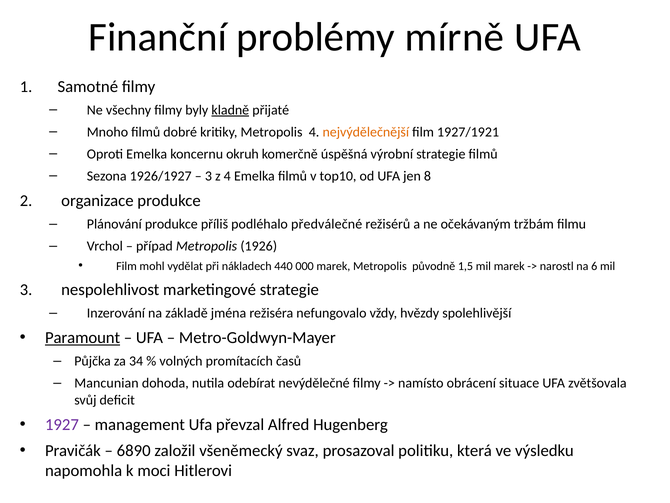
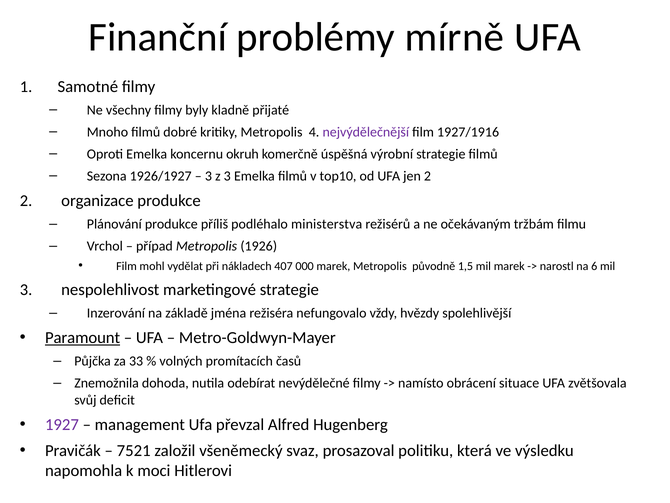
kladně underline: present -> none
nejvýdělečnější colour: orange -> purple
1927/1921: 1927/1921 -> 1927/1916
z 4: 4 -> 3
jen 8: 8 -> 2
předválečné: předválečné -> ministerstva
440: 440 -> 407
34: 34 -> 33
Mancunian: Mancunian -> Znemožnila
6890: 6890 -> 7521
